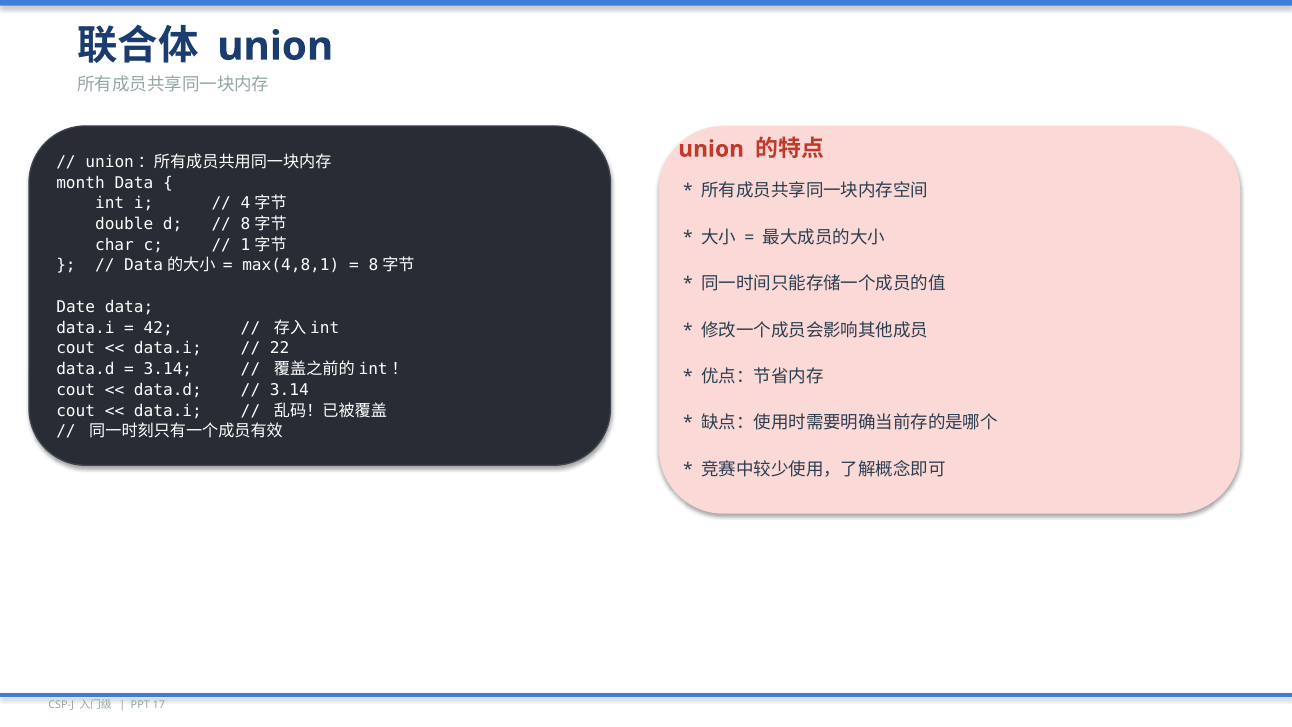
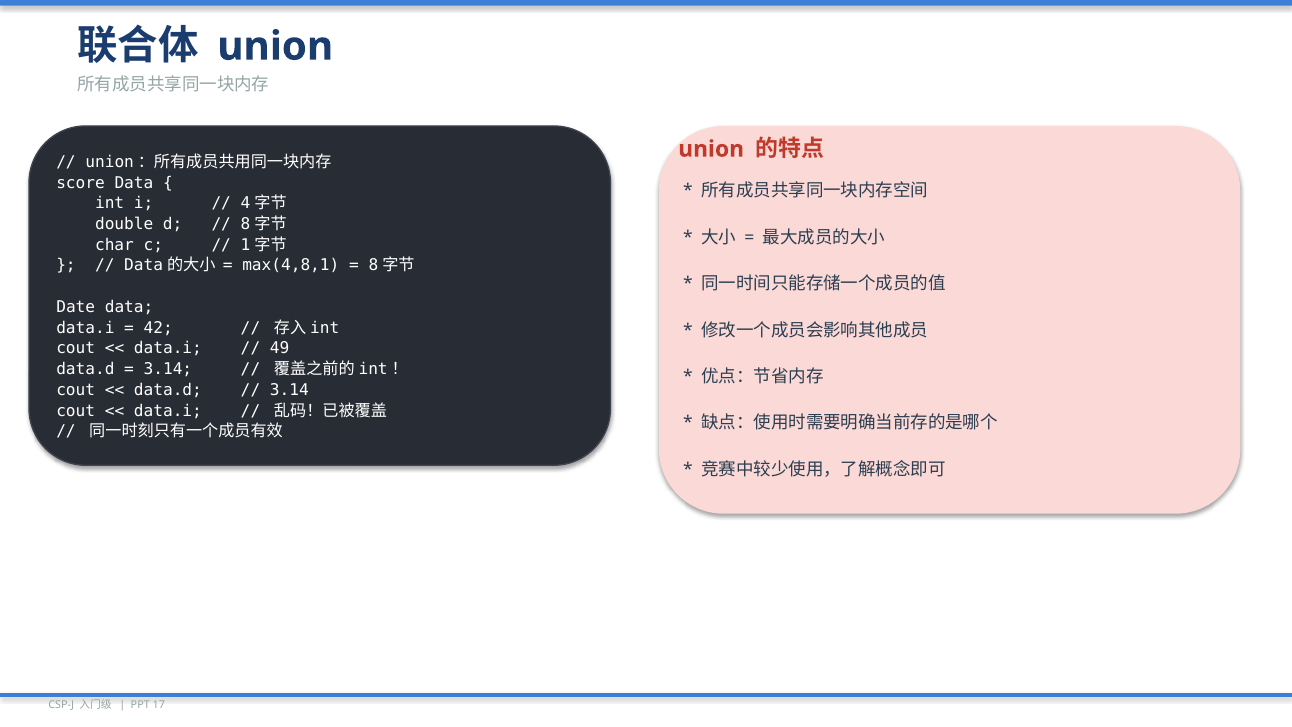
month: month -> score
22: 22 -> 49
